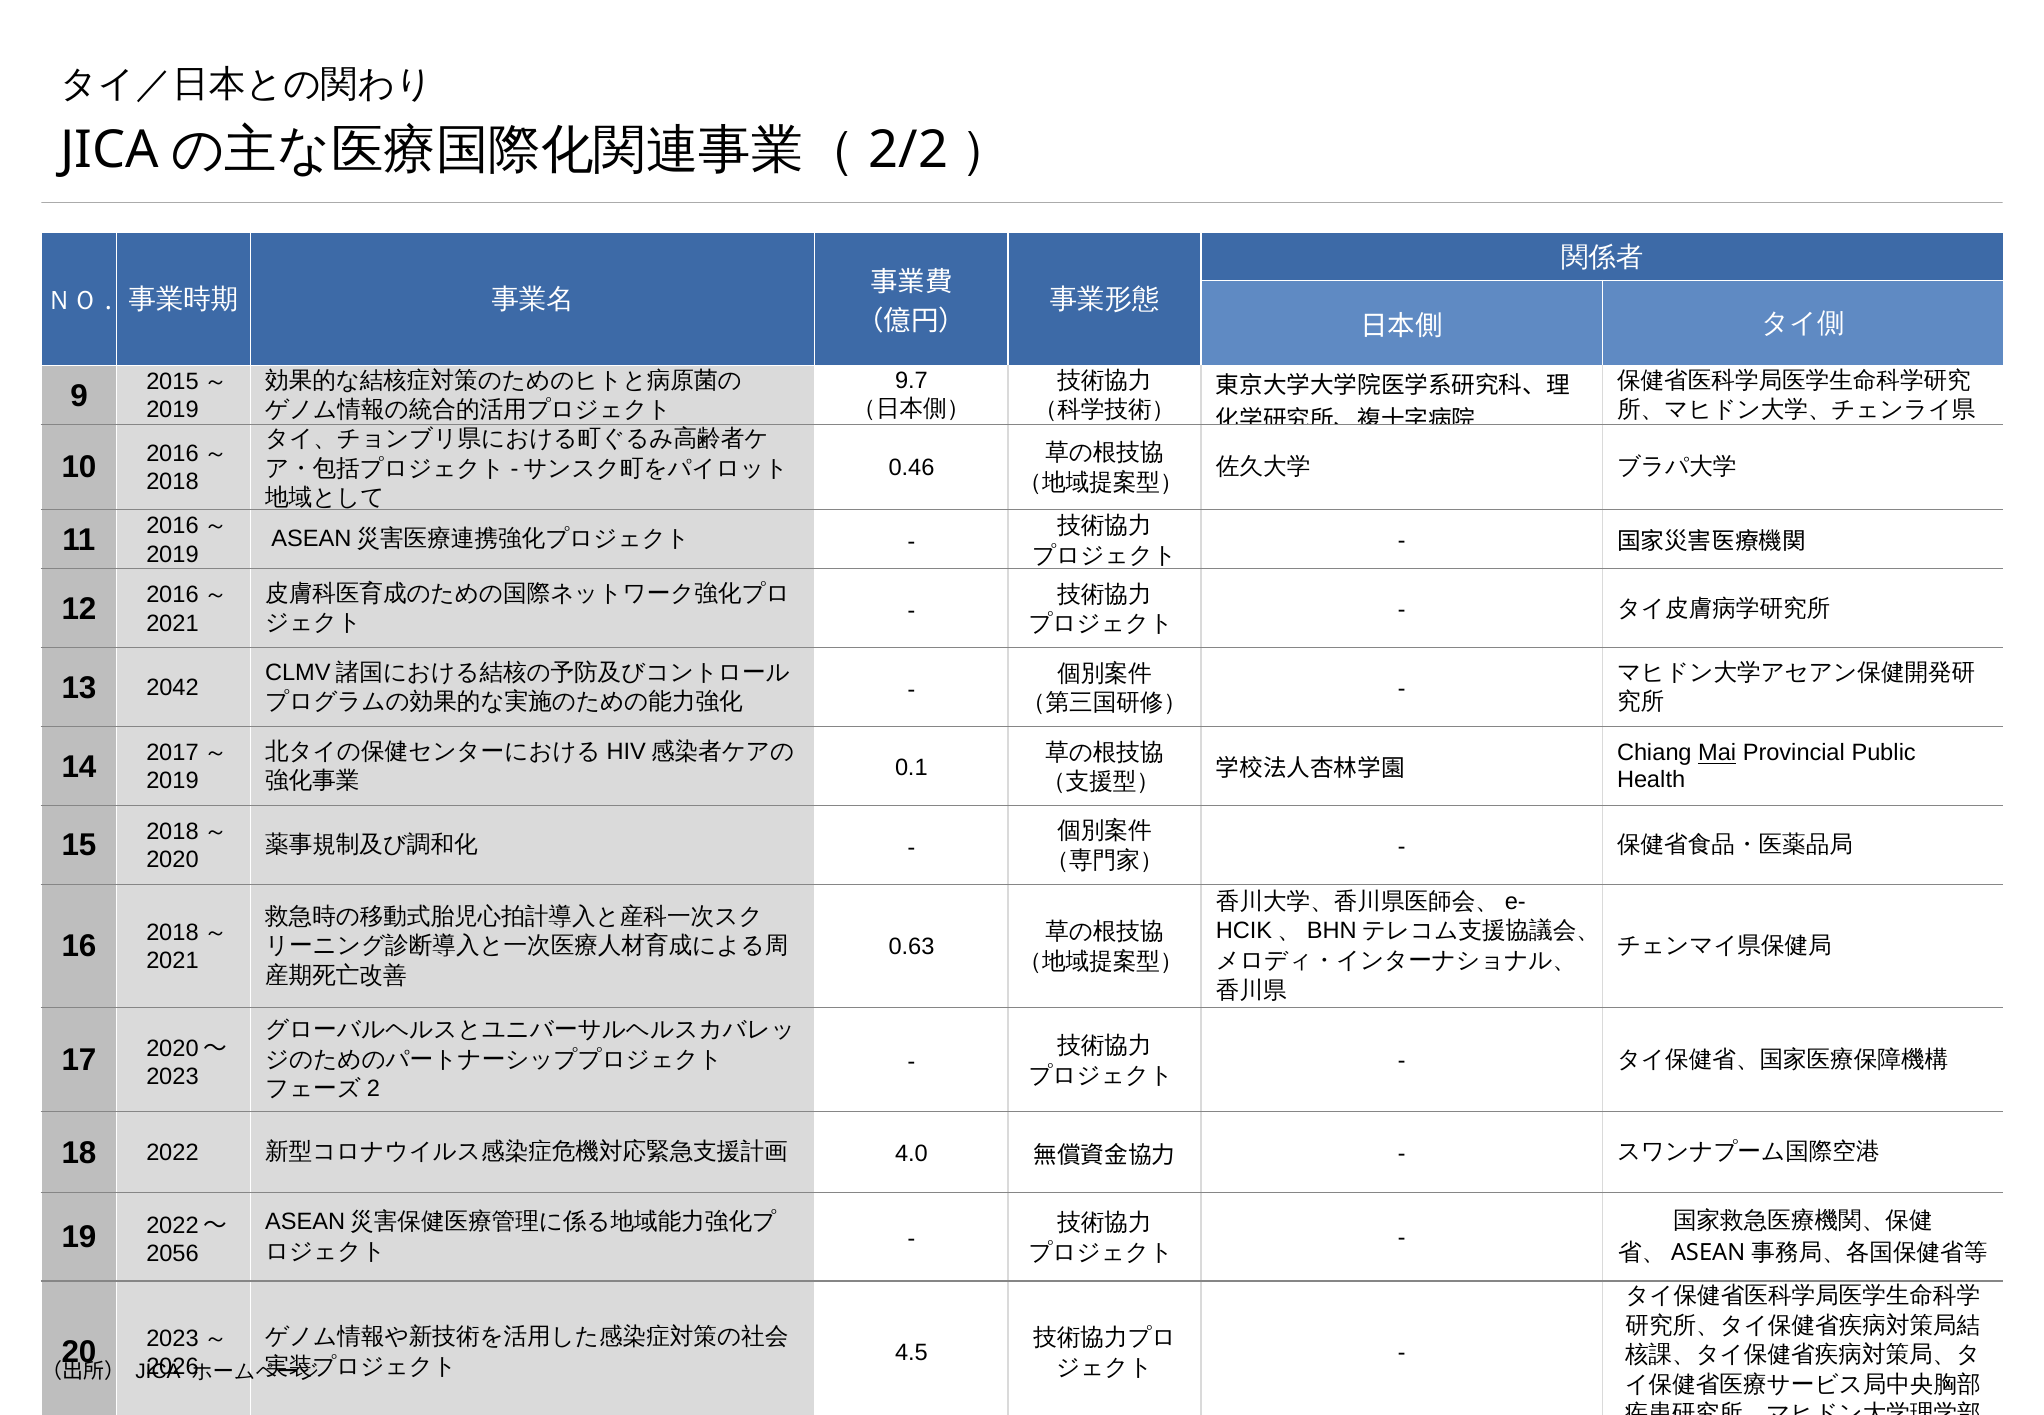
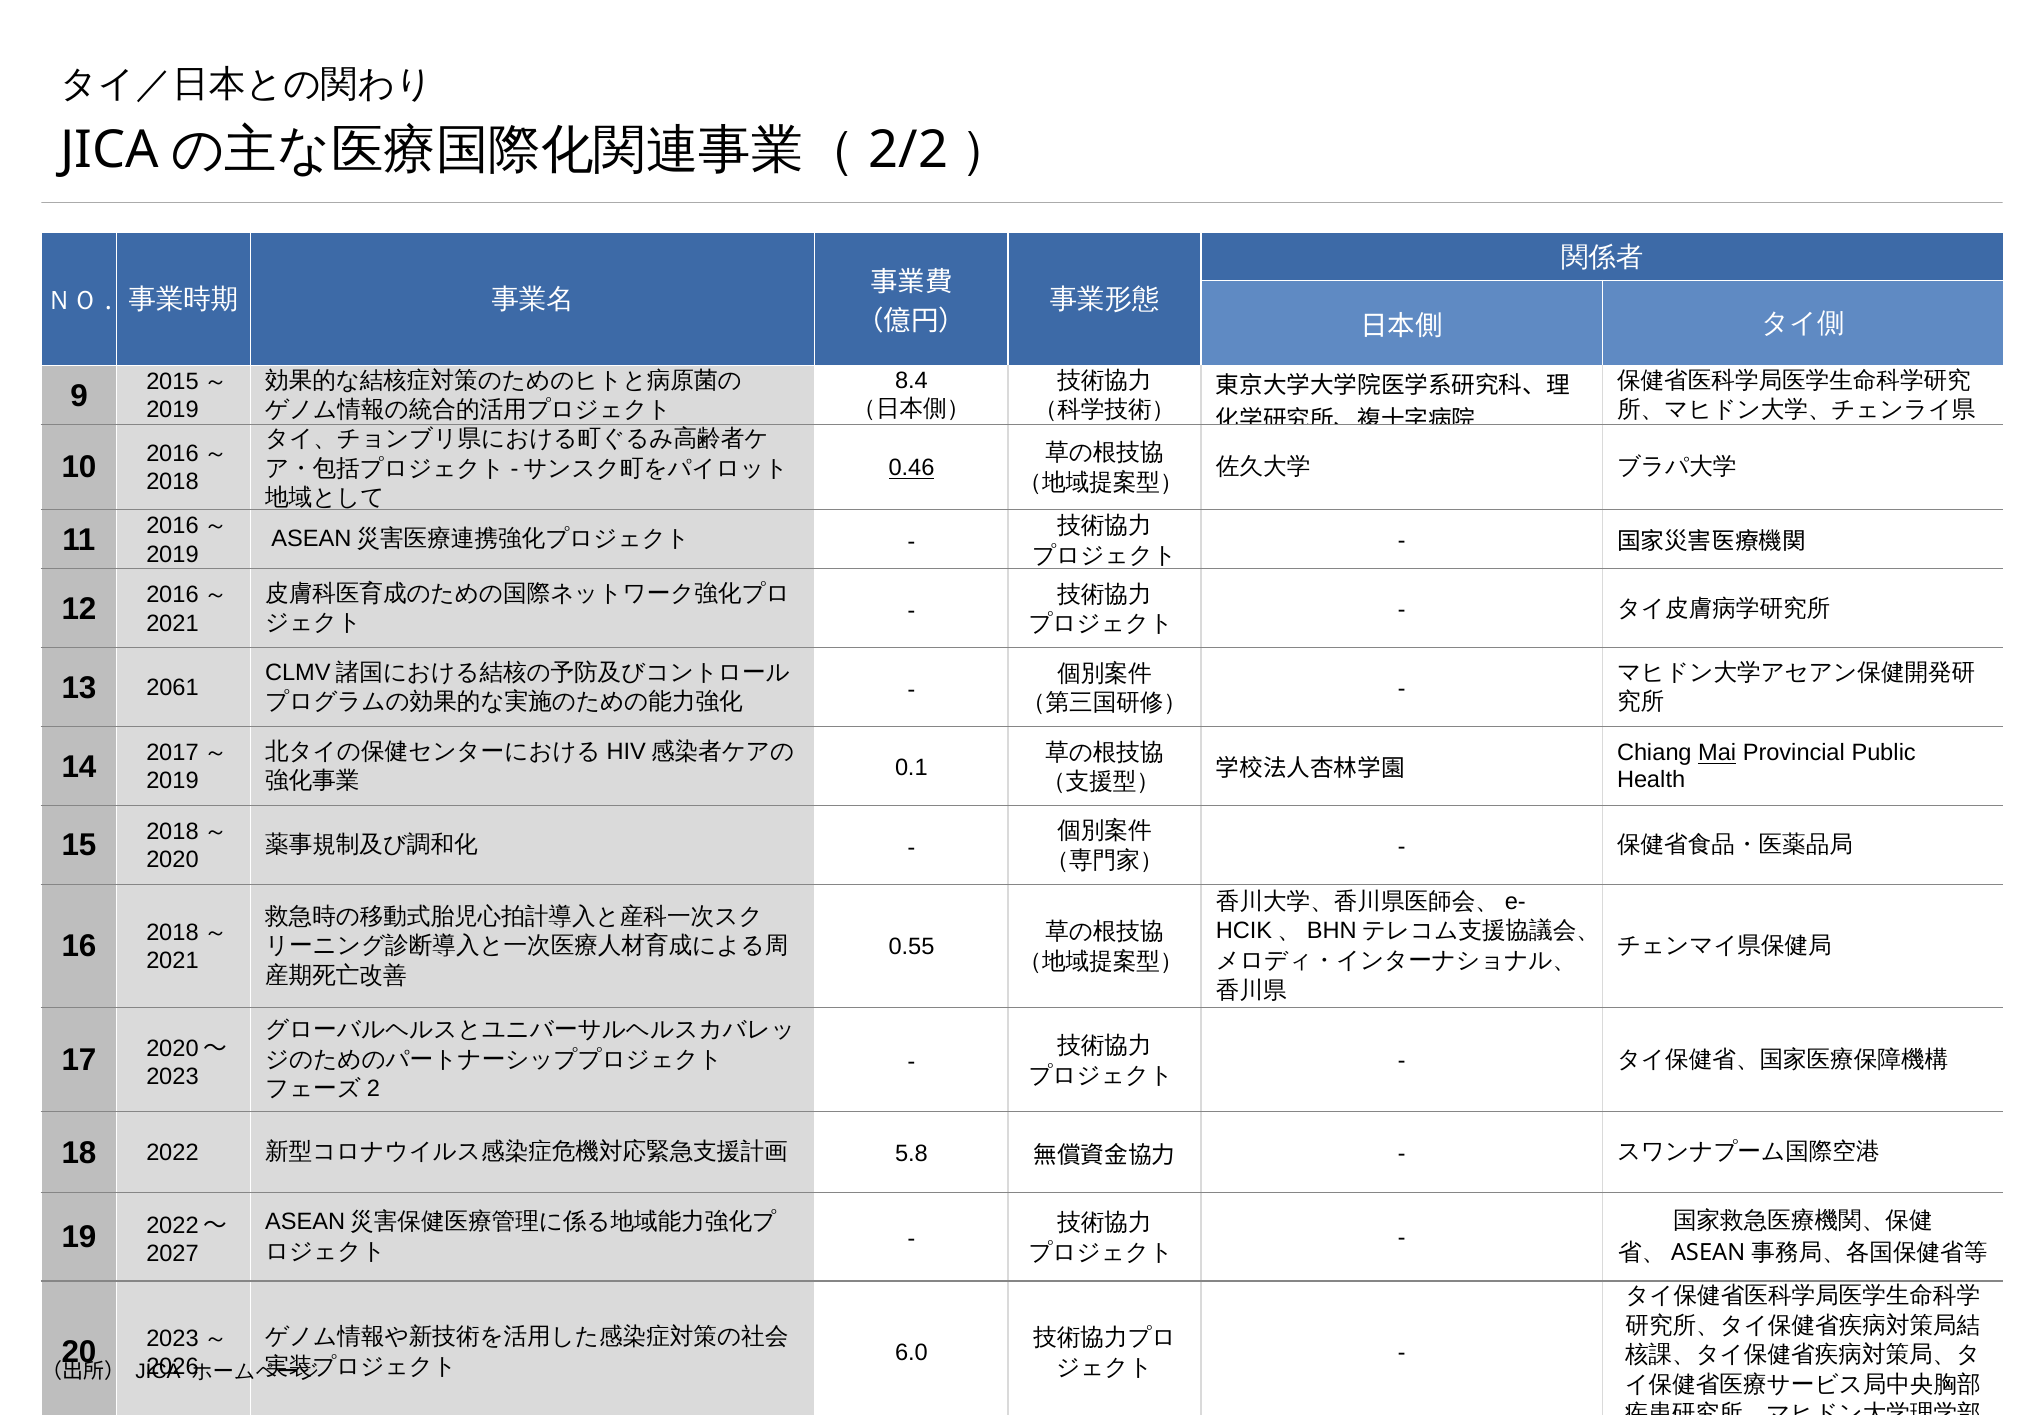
9.7: 9.7 -> 8.4
0.46 underline: none -> present
2042: 2042 -> 2061
0.63: 0.63 -> 0.55
4.0: 4.0 -> 5.8
2056: 2056 -> 2027
4.5: 4.5 -> 6.0
